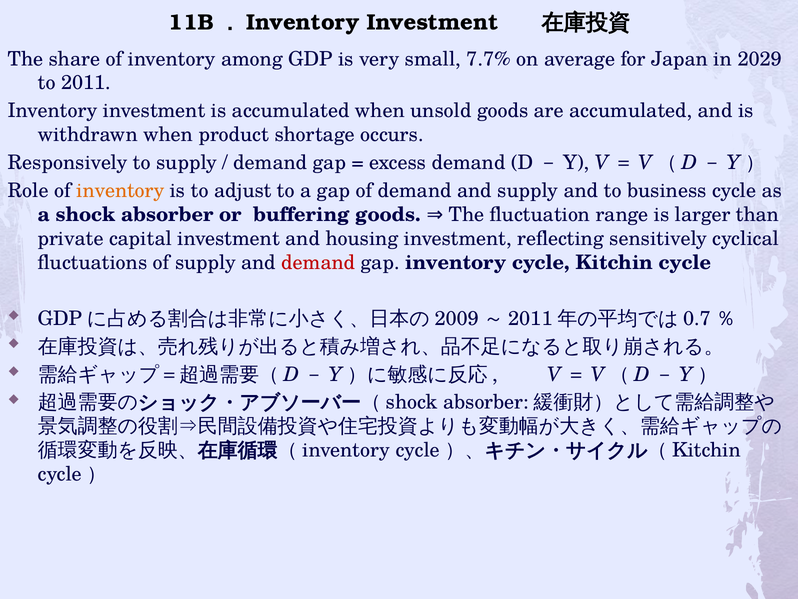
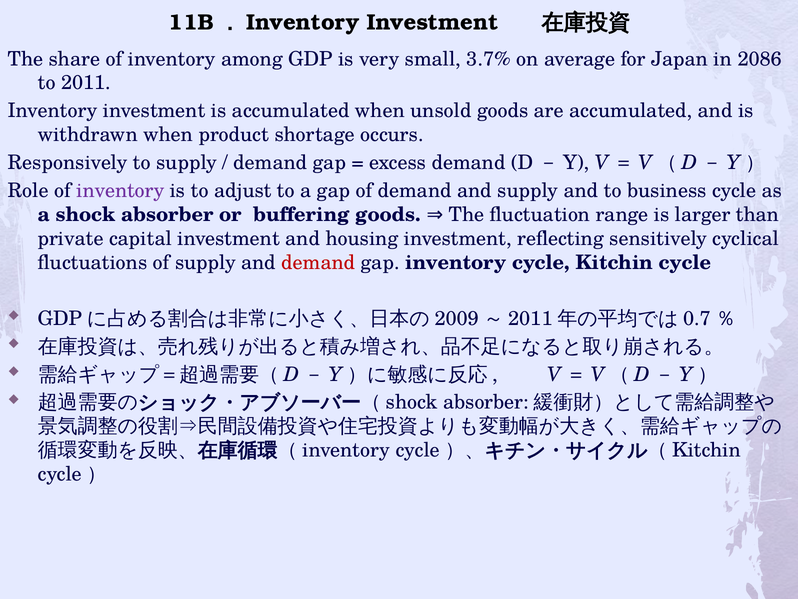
7.7%: 7.7% -> 3.7%
2029: 2029 -> 2086
inventory at (120, 191) colour: orange -> purple
